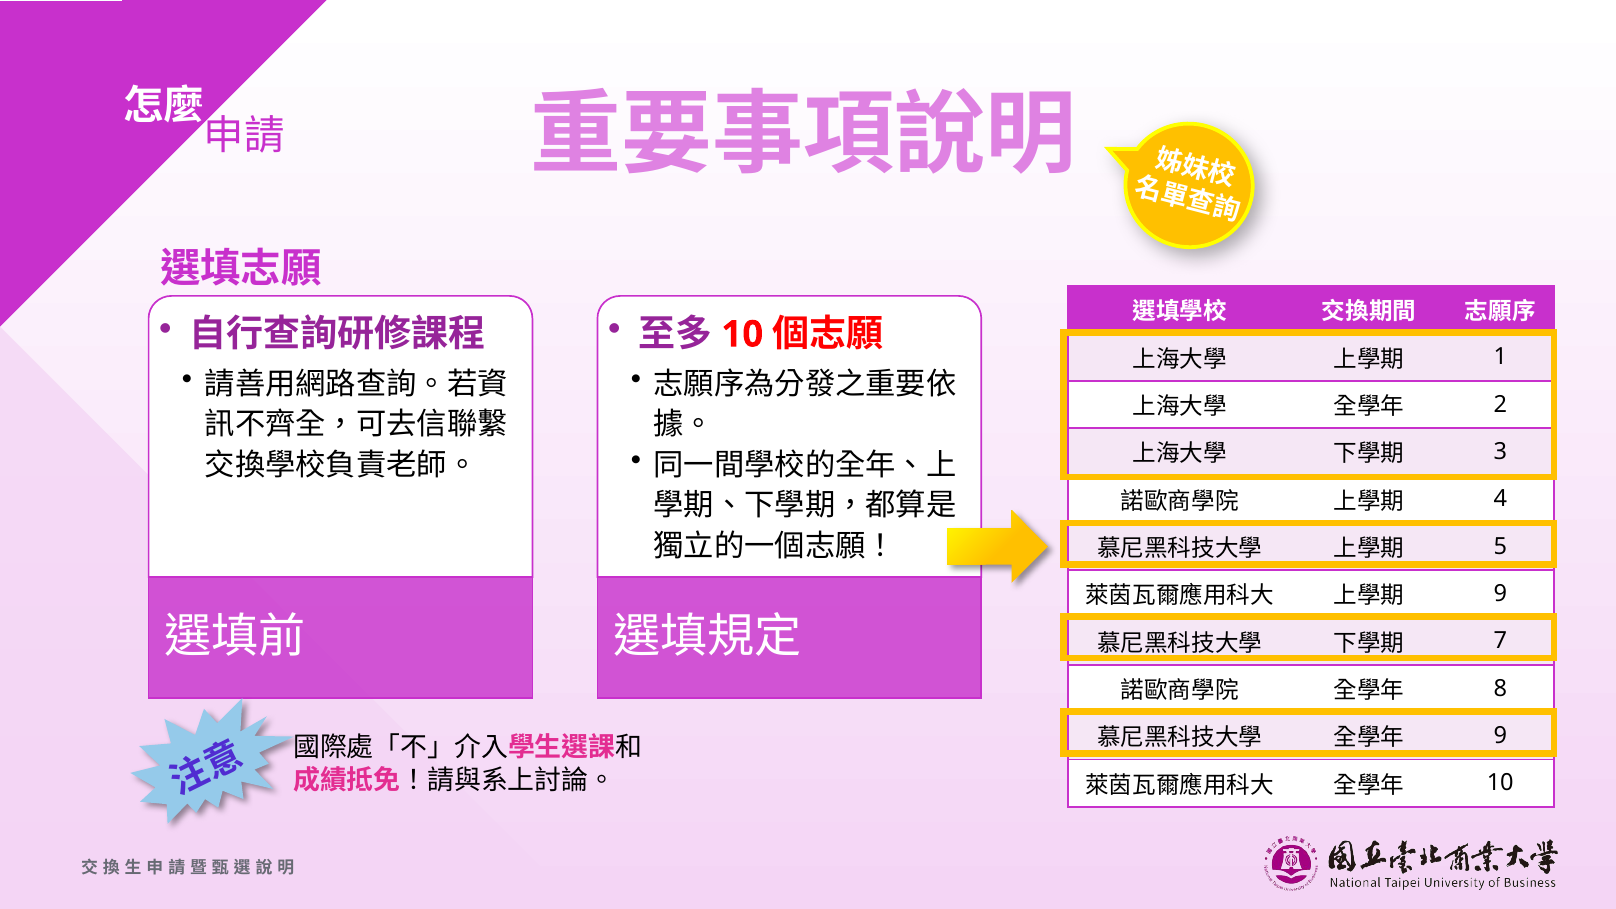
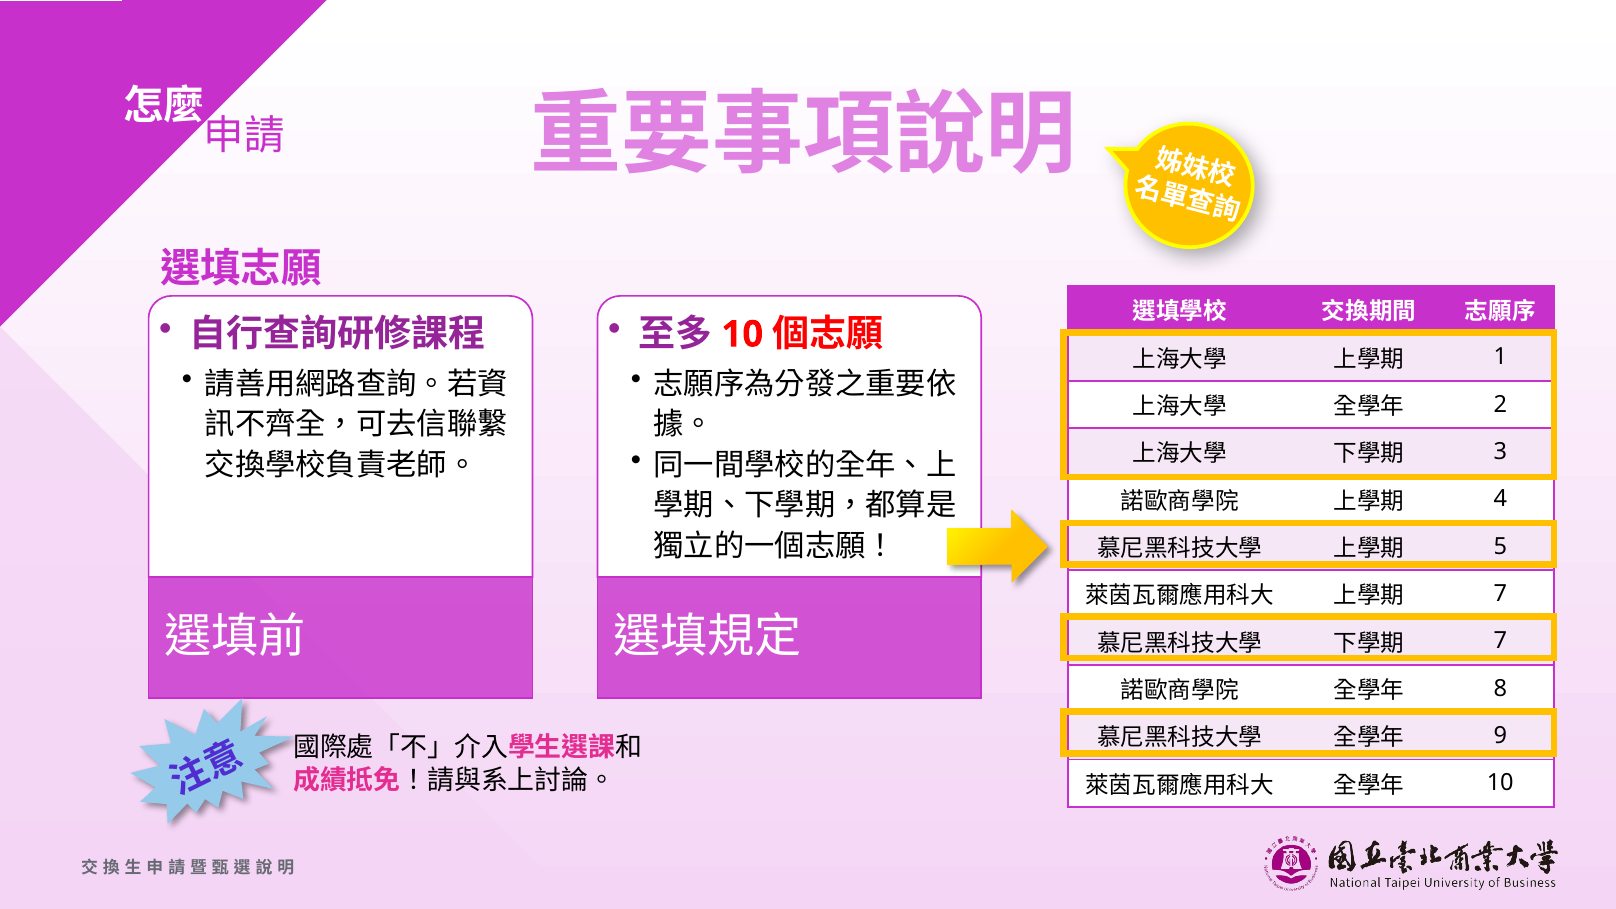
9 at (1500, 594): 9 -> 7
